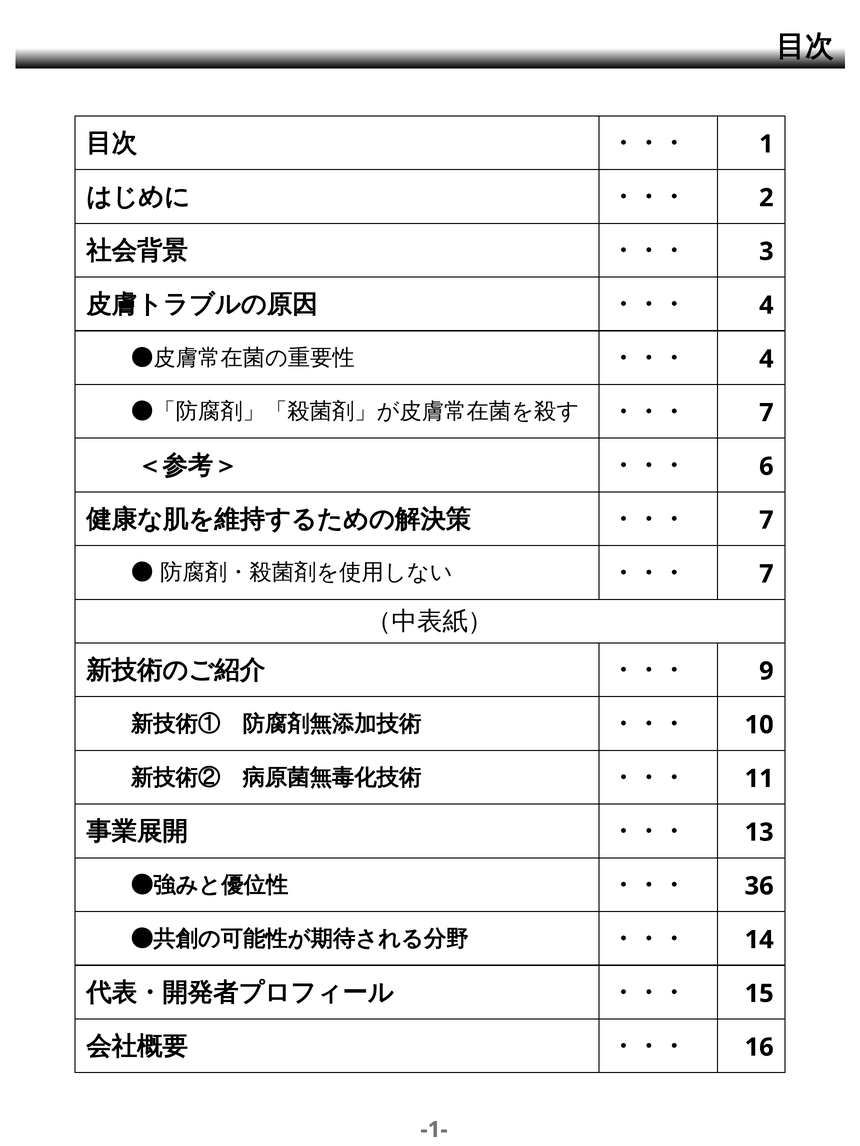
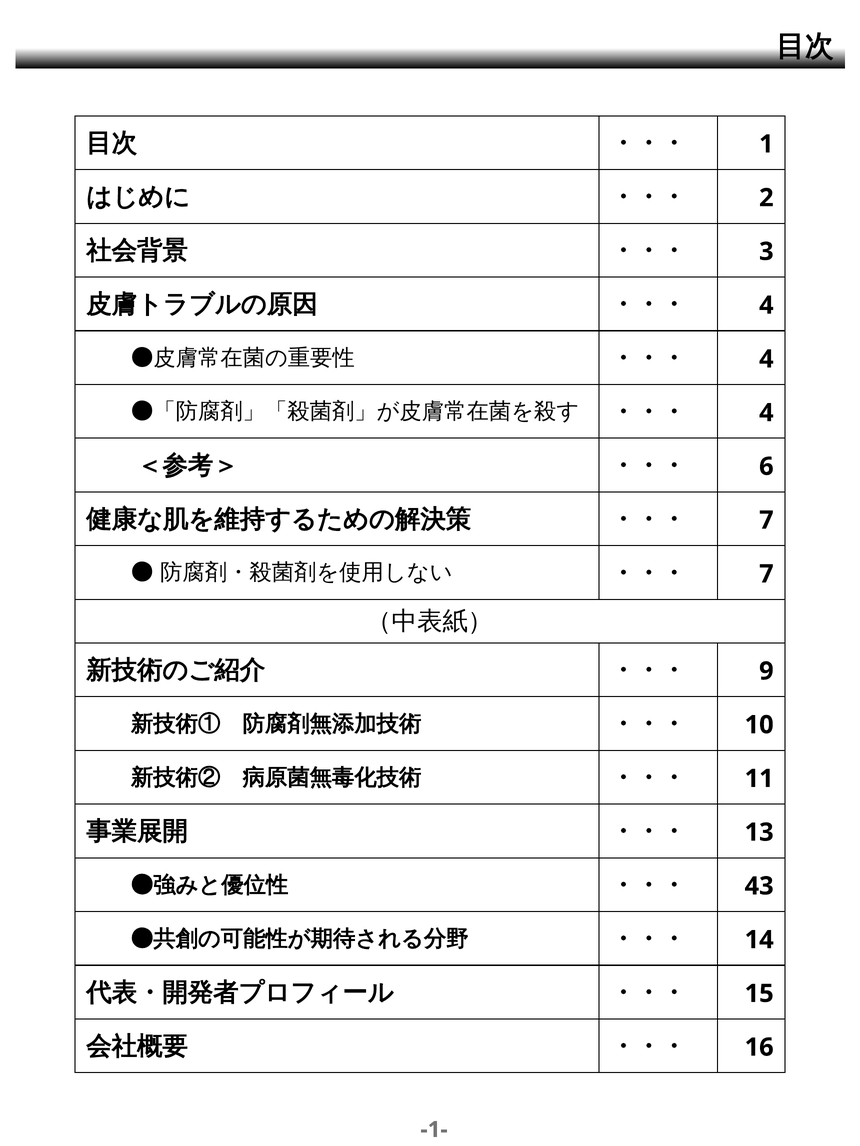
7 at (766, 413): 7 -> 4
36: 36 -> 43
